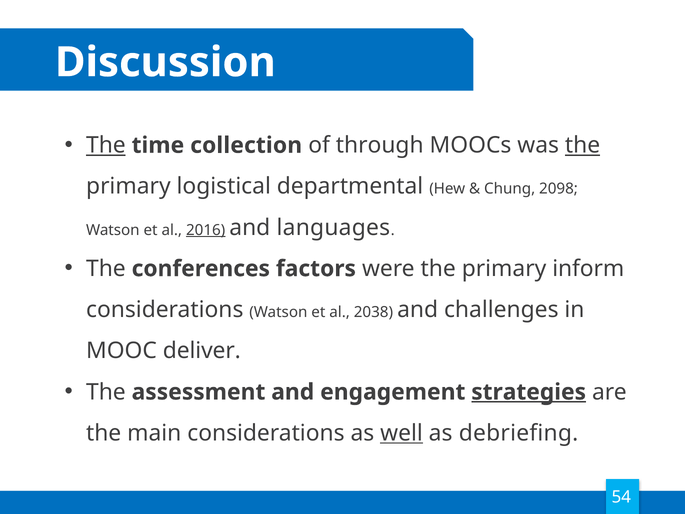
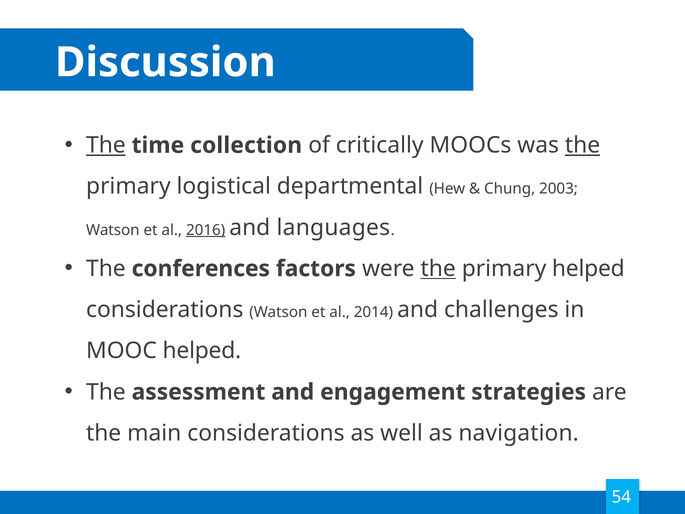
through: through -> critically
2098: 2098 -> 2003
the at (438, 269) underline: none -> present
primary inform: inform -> helped
2038: 2038 -> 2014
MOOC deliver: deliver -> helped
strategies underline: present -> none
well underline: present -> none
debriefing: debriefing -> navigation
